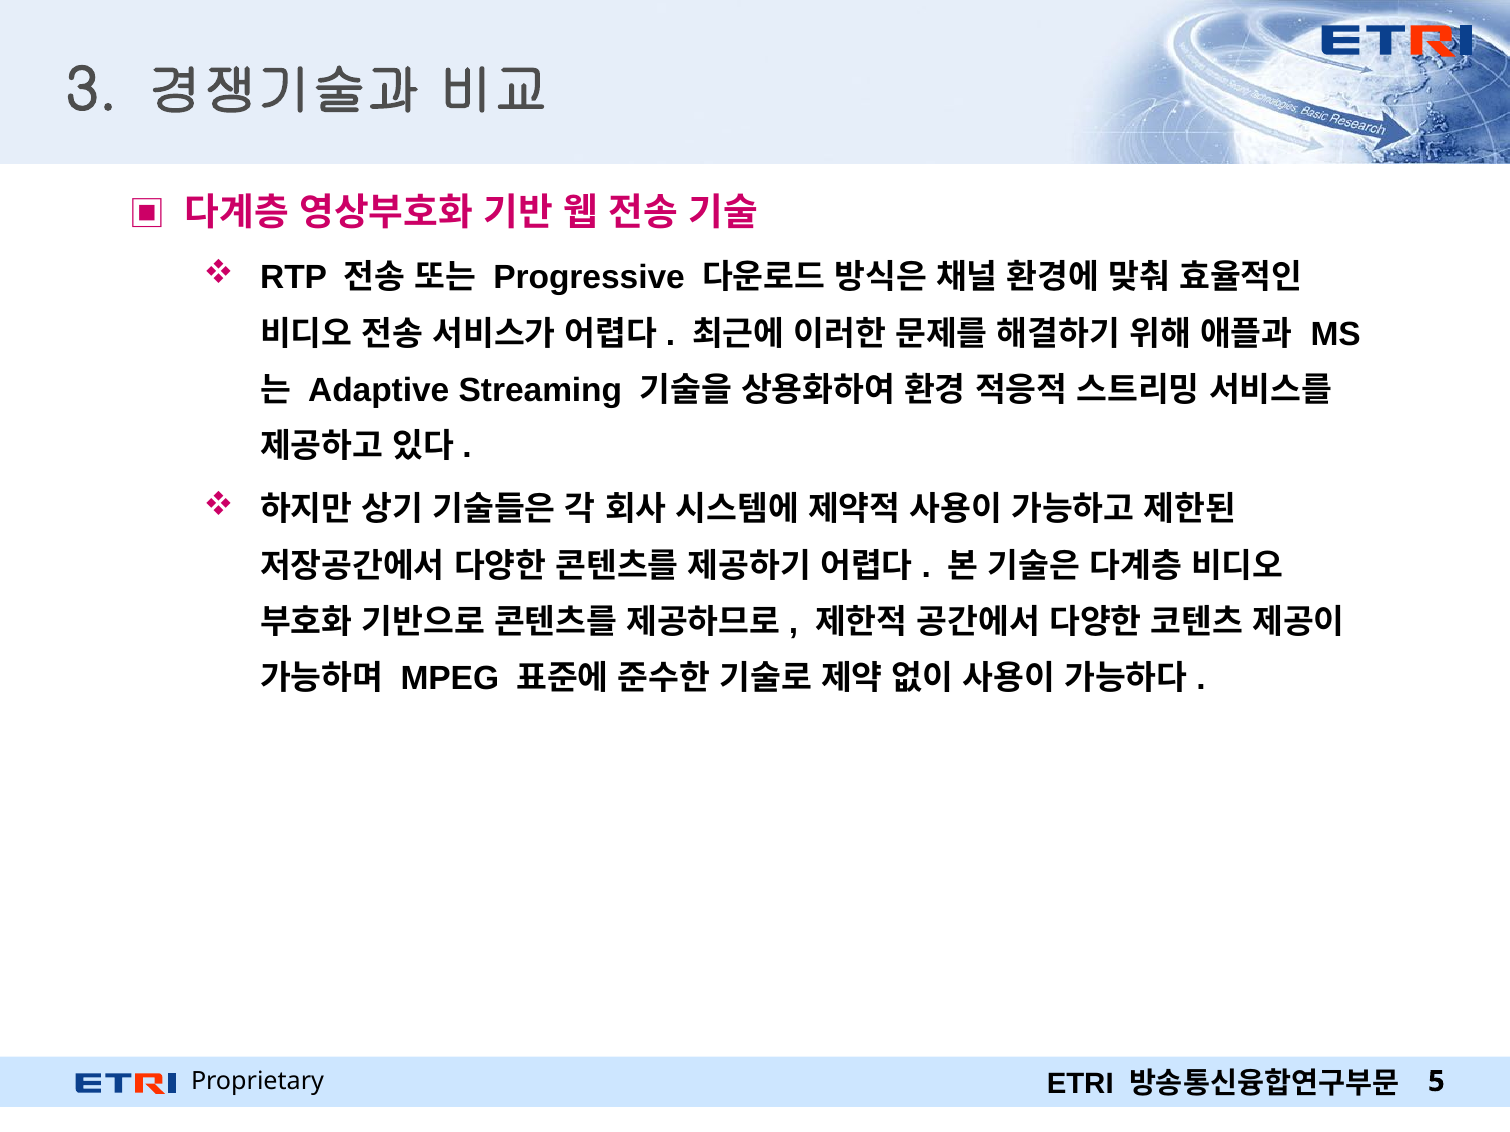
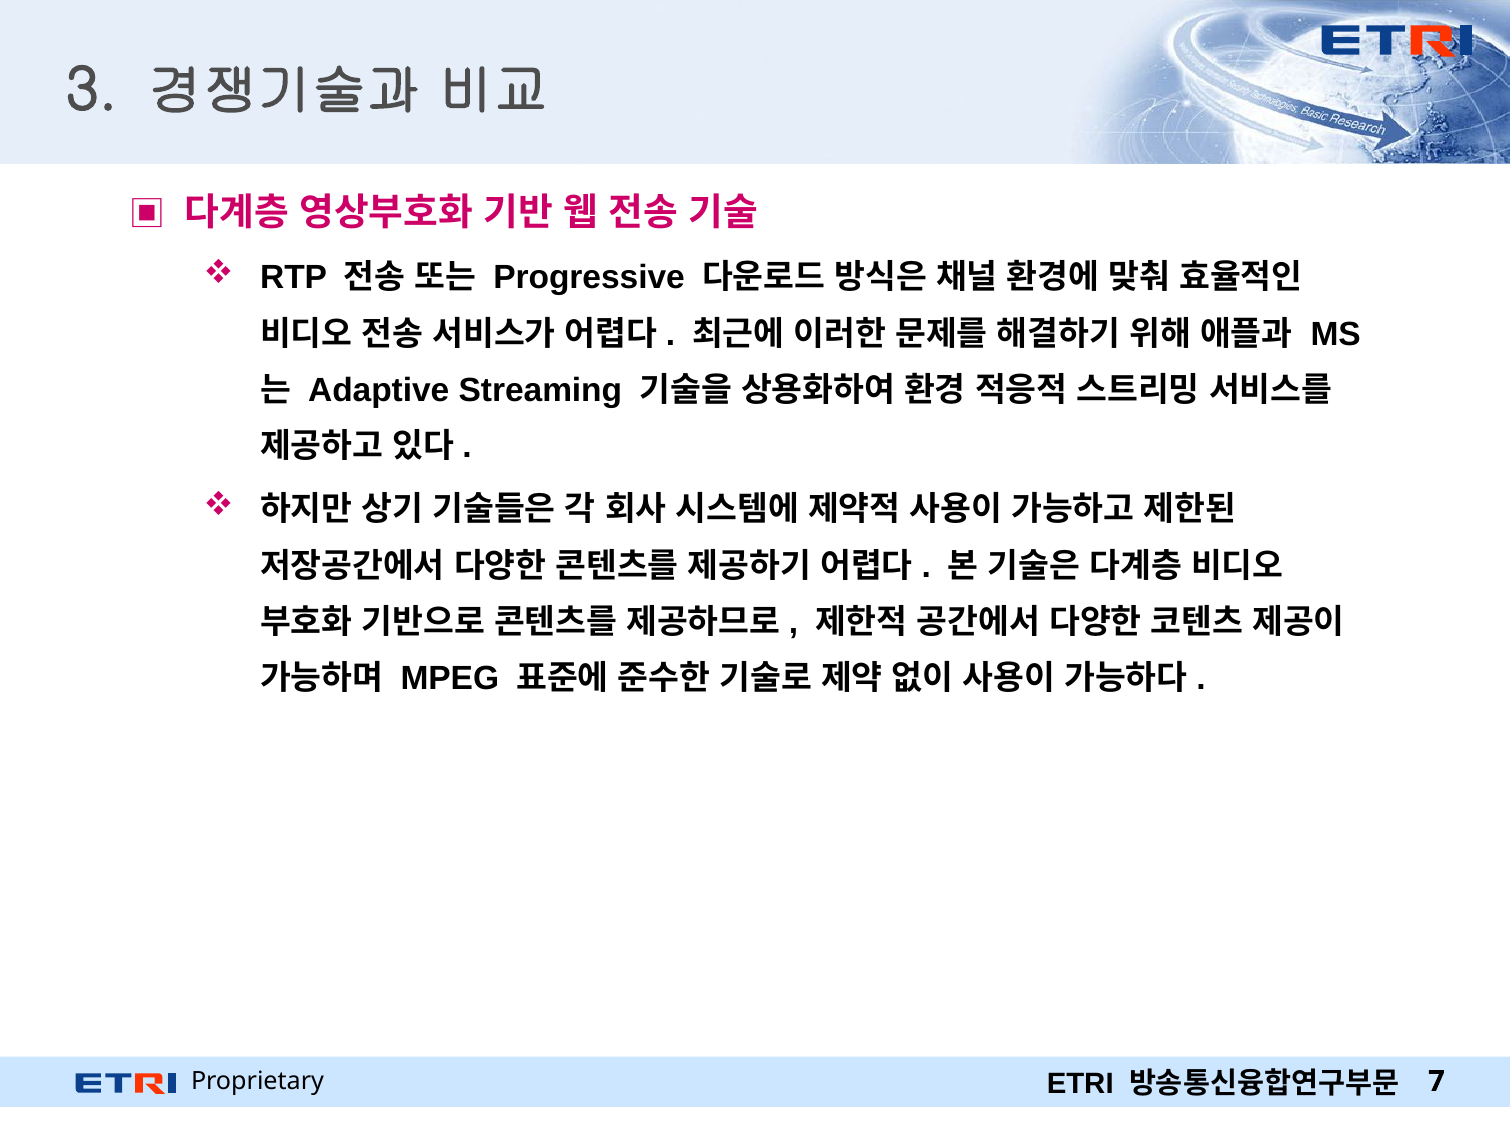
5: 5 -> 7
